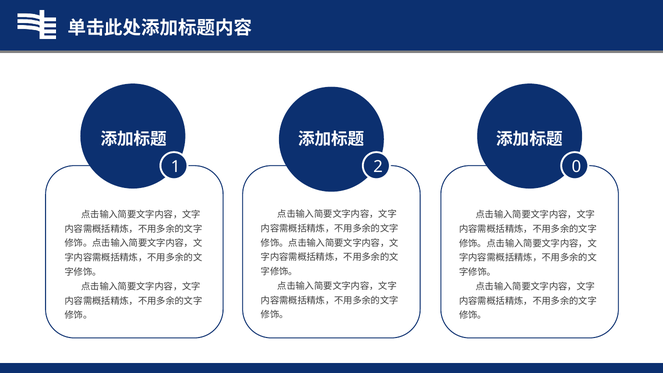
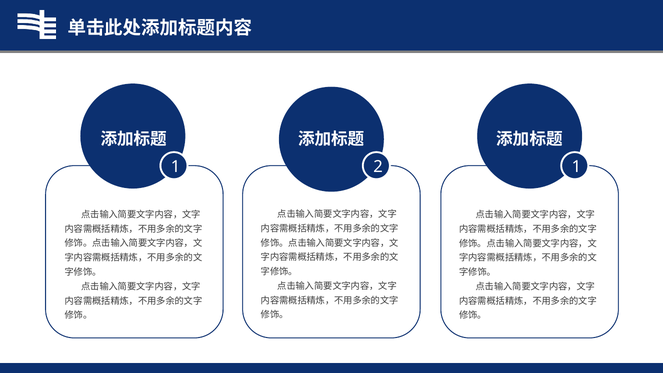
2 0: 0 -> 1
